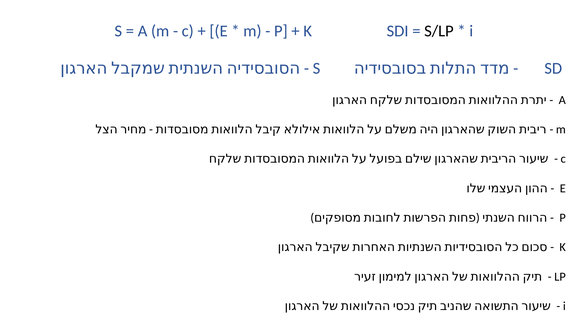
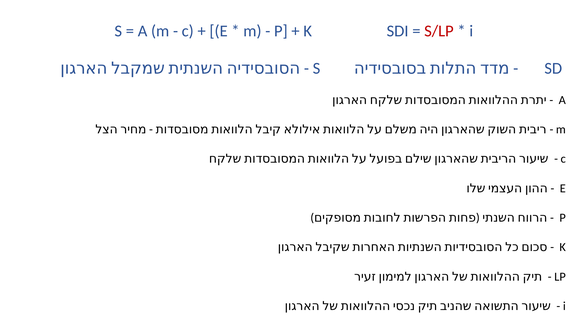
S/LP colour: black -> red
